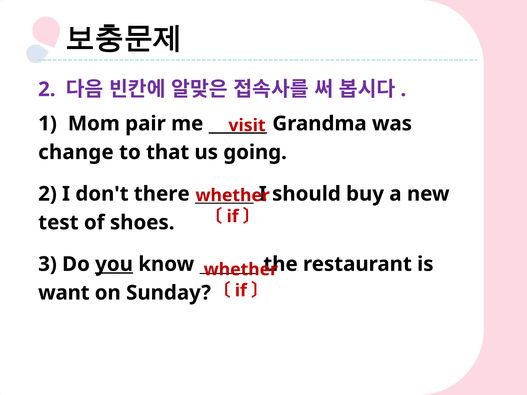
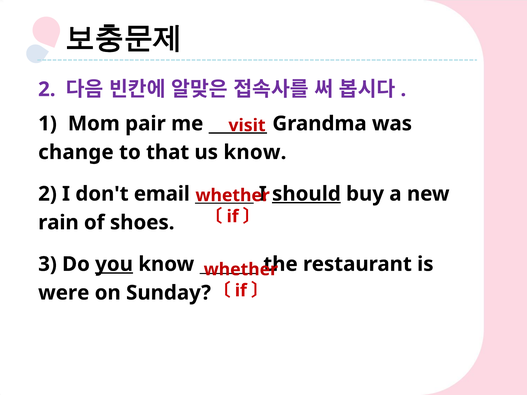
us going: going -> know
there: there -> email
should underline: none -> present
test: test -> rain
want: want -> were
